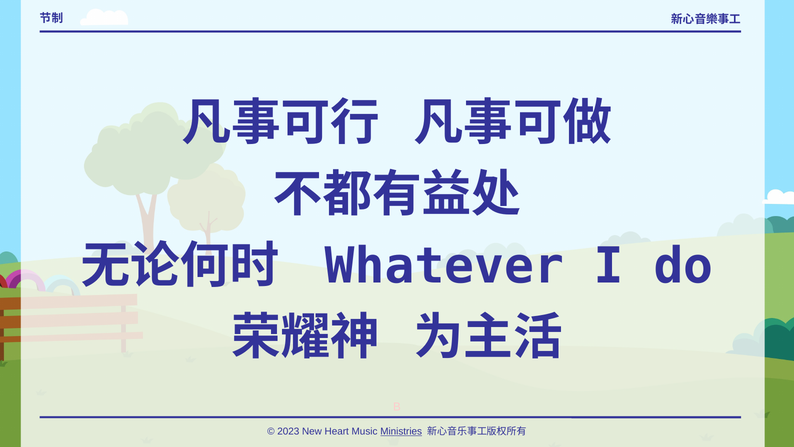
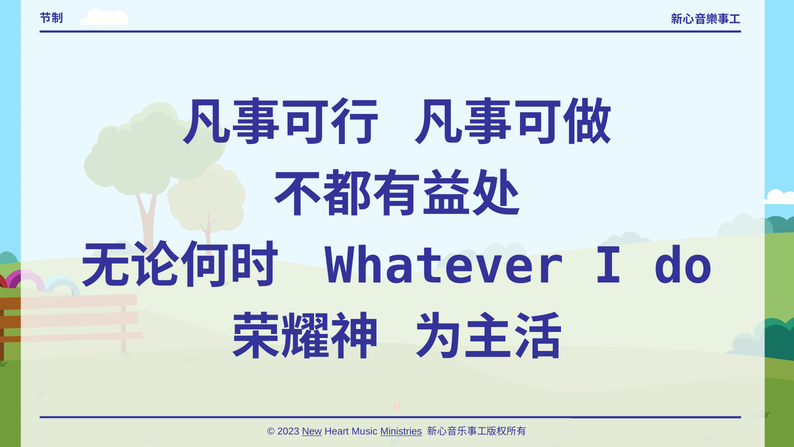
New underline: none -> present
